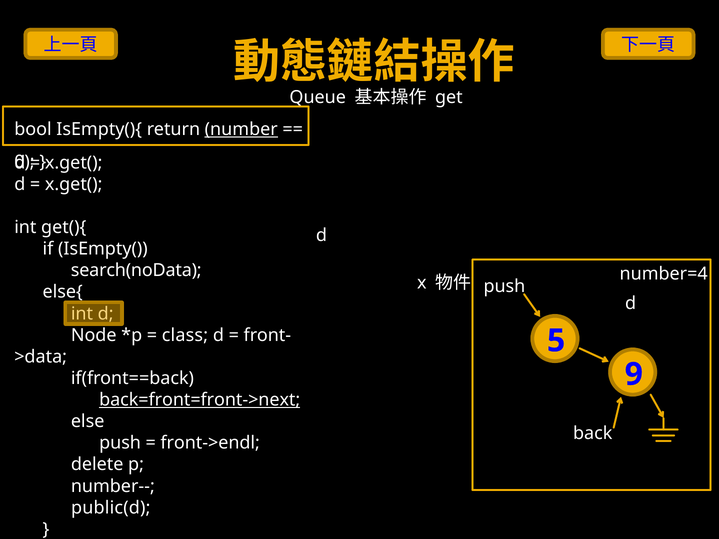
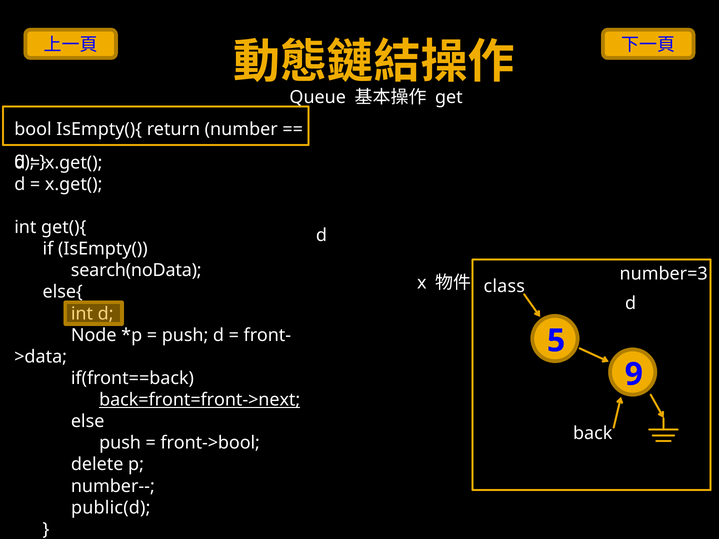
number underline: present -> none
number=4: number=4 -> number=3
push at (504, 287): push -> class
class at (185, 335): class -> push
front->endl: front->endl -> front->bool
